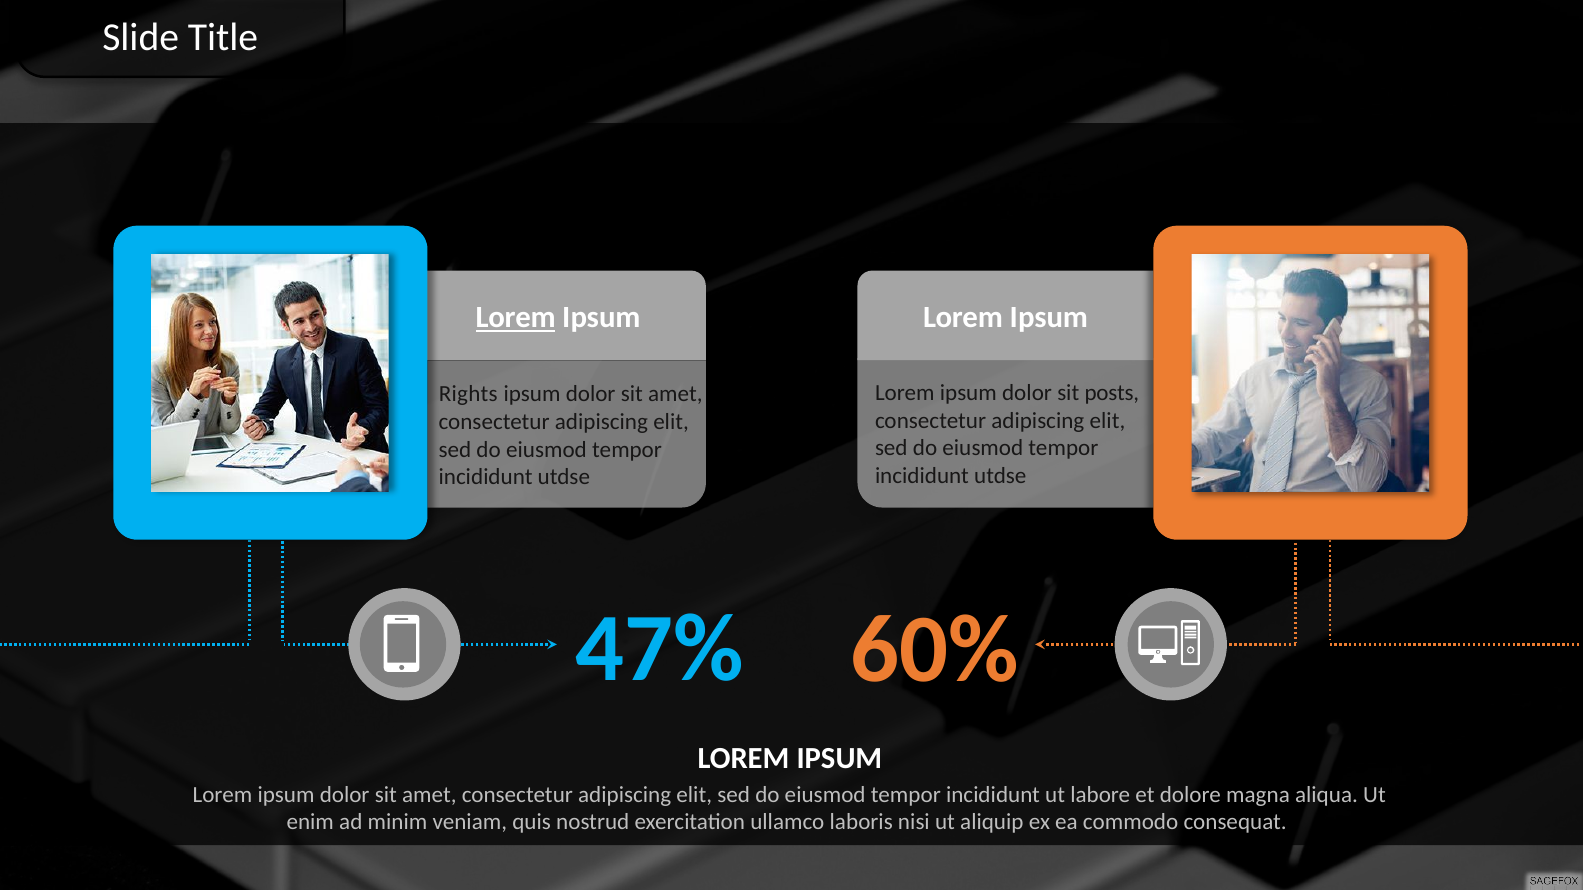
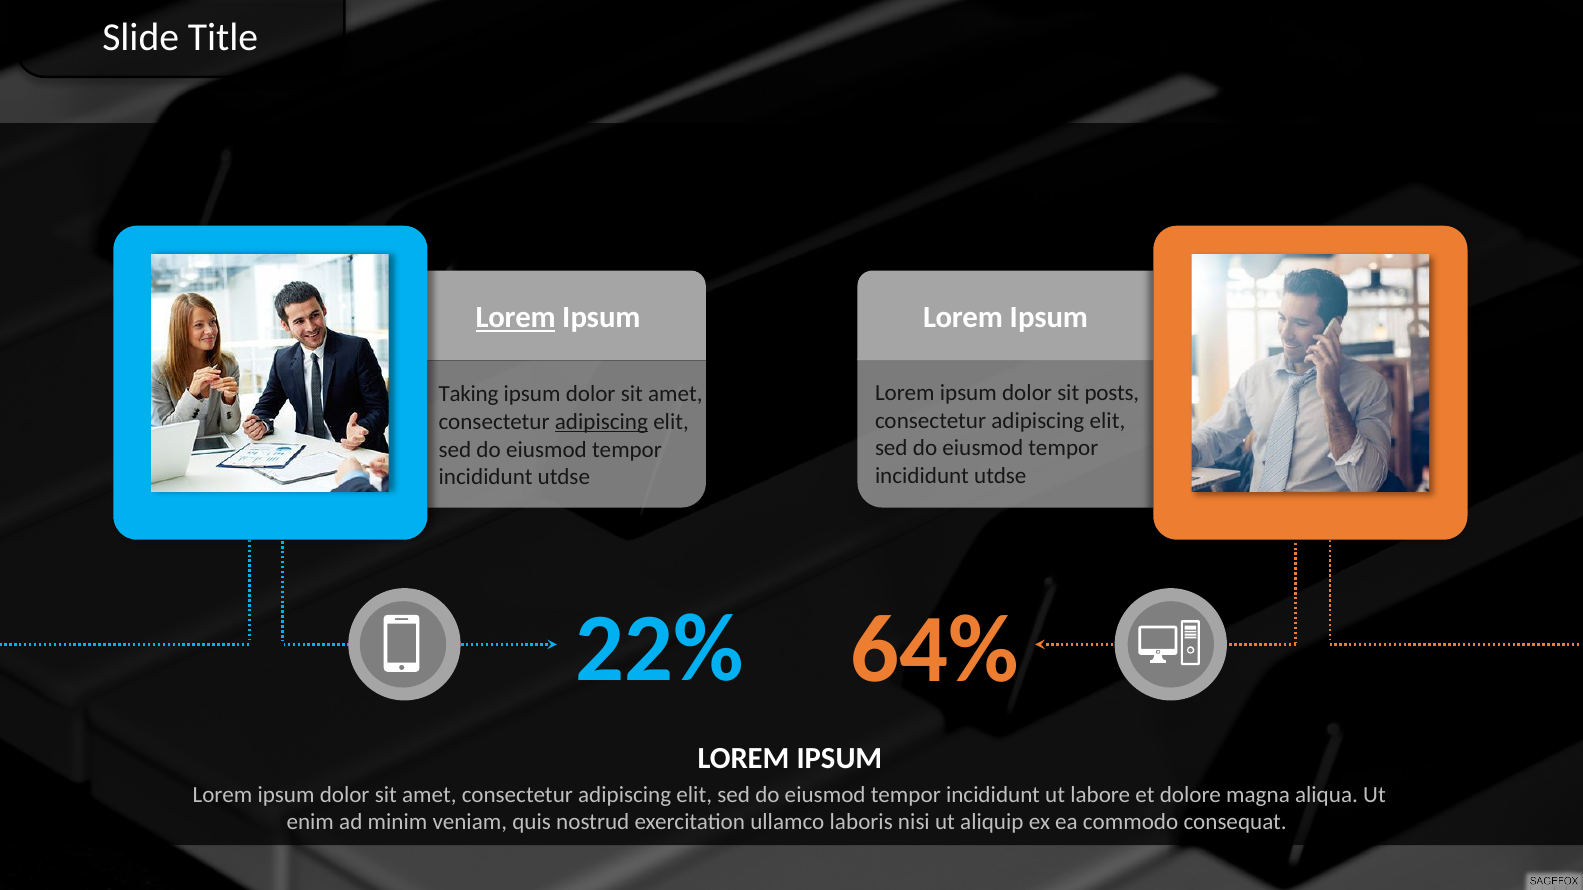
Rights: Rights -> Taking
adipiscing at (601, 422) underline: none -> present
47%: 47% -> 22%
60%: 60% -> 64%
